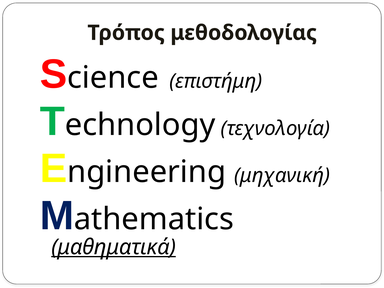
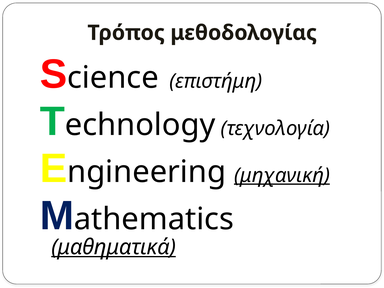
μηχανική underline: none -> present
